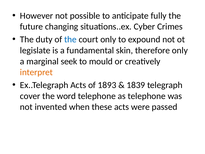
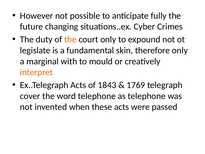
the at (70, 39) colour: blue -> orange
seek: seek -> with
1893: 1893 -> 1843
1839: 1839 -> 1769
